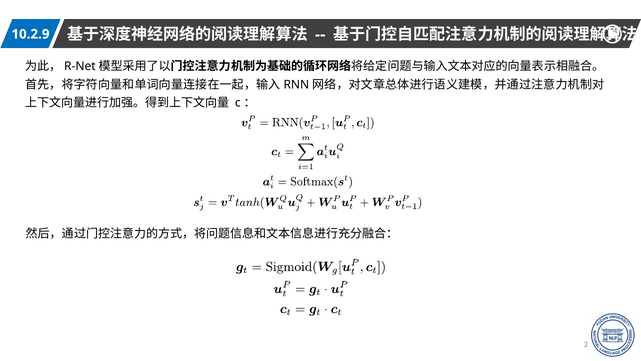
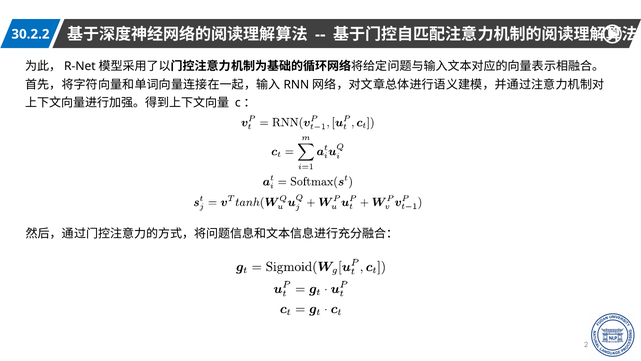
10.2.9: 10.2.9 -> 30.2.2
